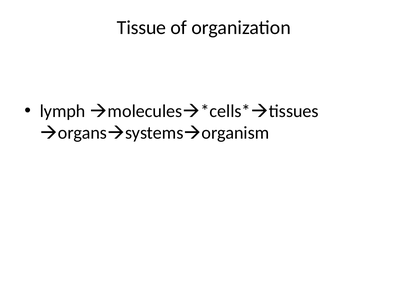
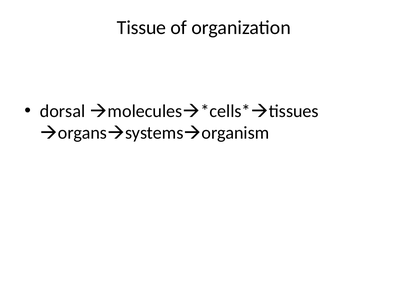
lymph: lymph -> dorsal
